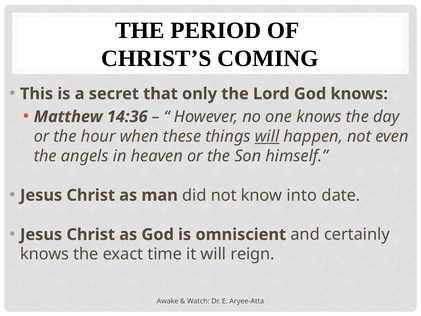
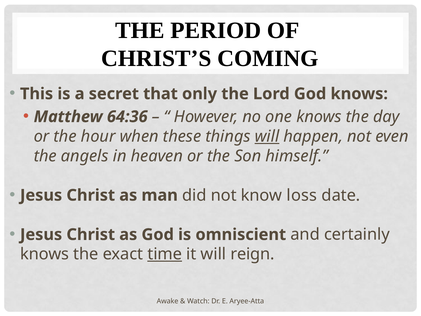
14:36: 14:36 -> 64:36
into: into -> loss
time underline: none -> present
